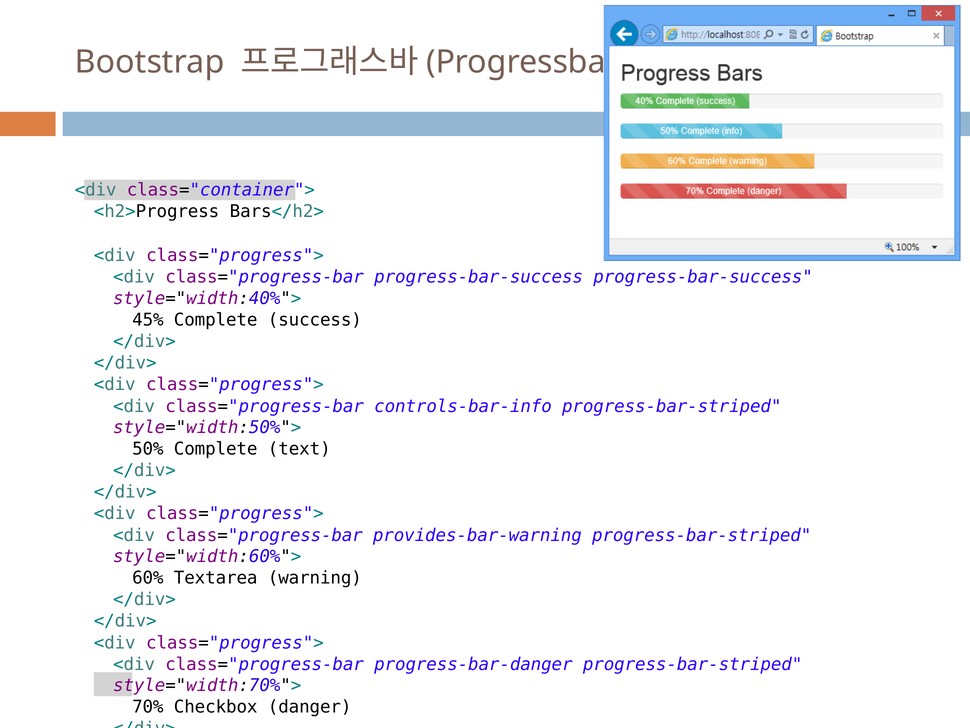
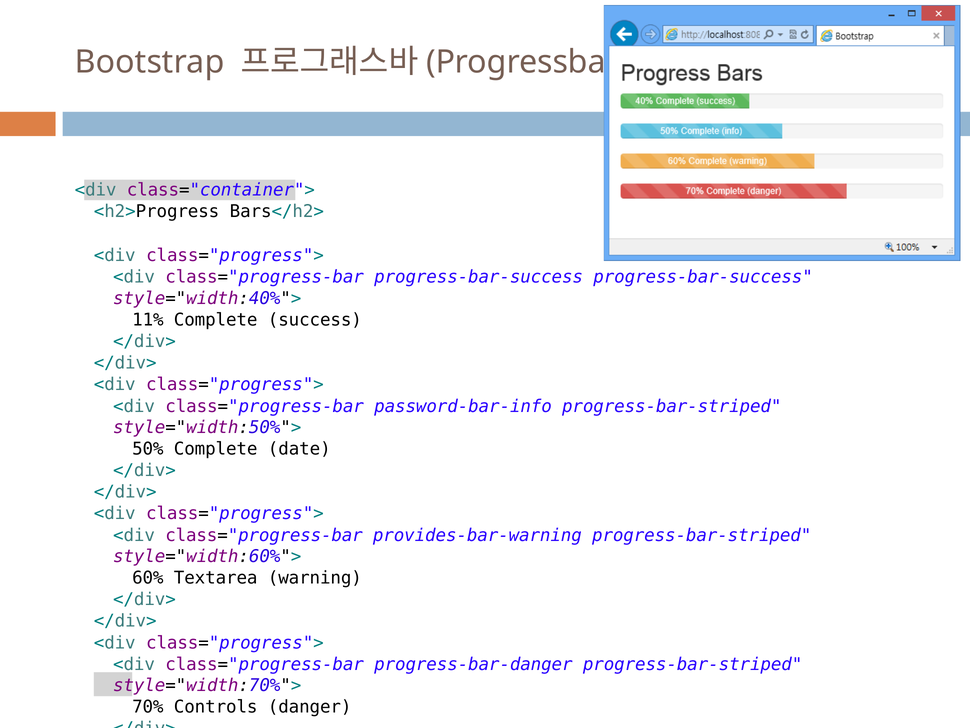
45%: 45% -> 11%
controls-bar-info: controls-bar-info -> password-bar-info
text: text -> date
Checkbox: Checkbox -> Controls
